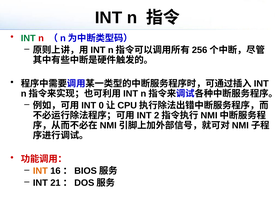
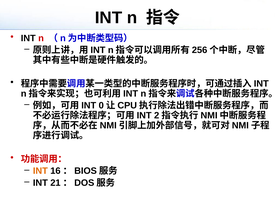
INT at (28, 38) colour: green -> black
